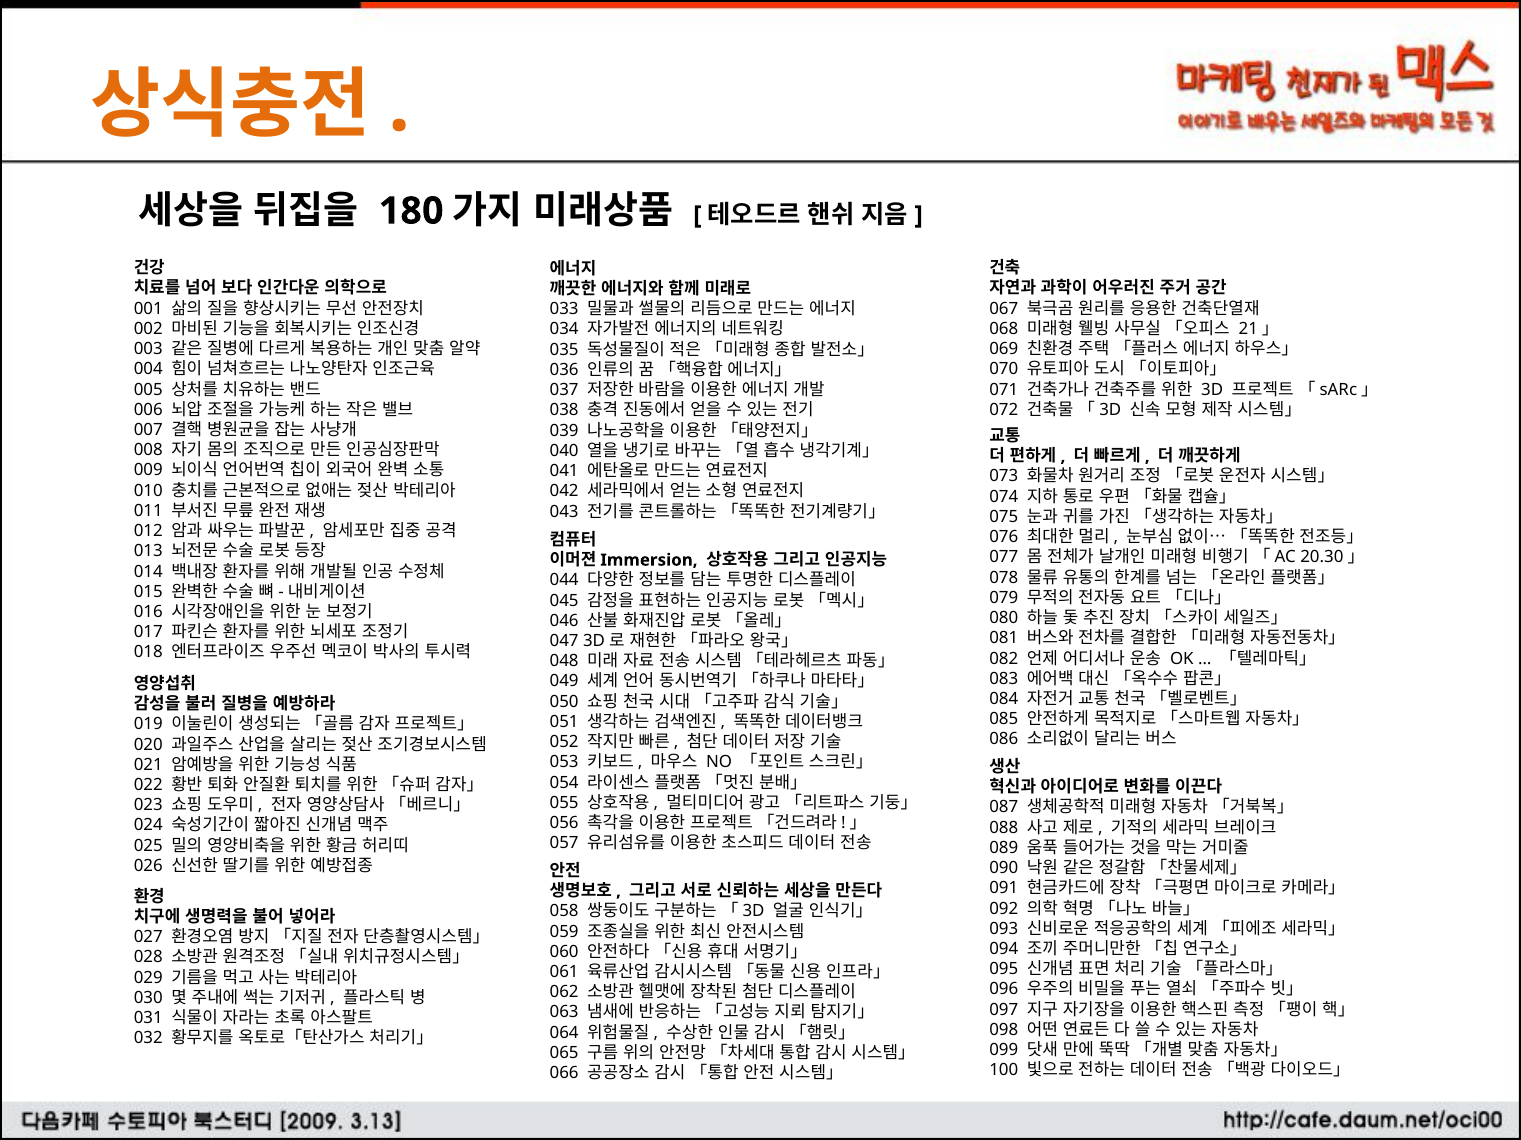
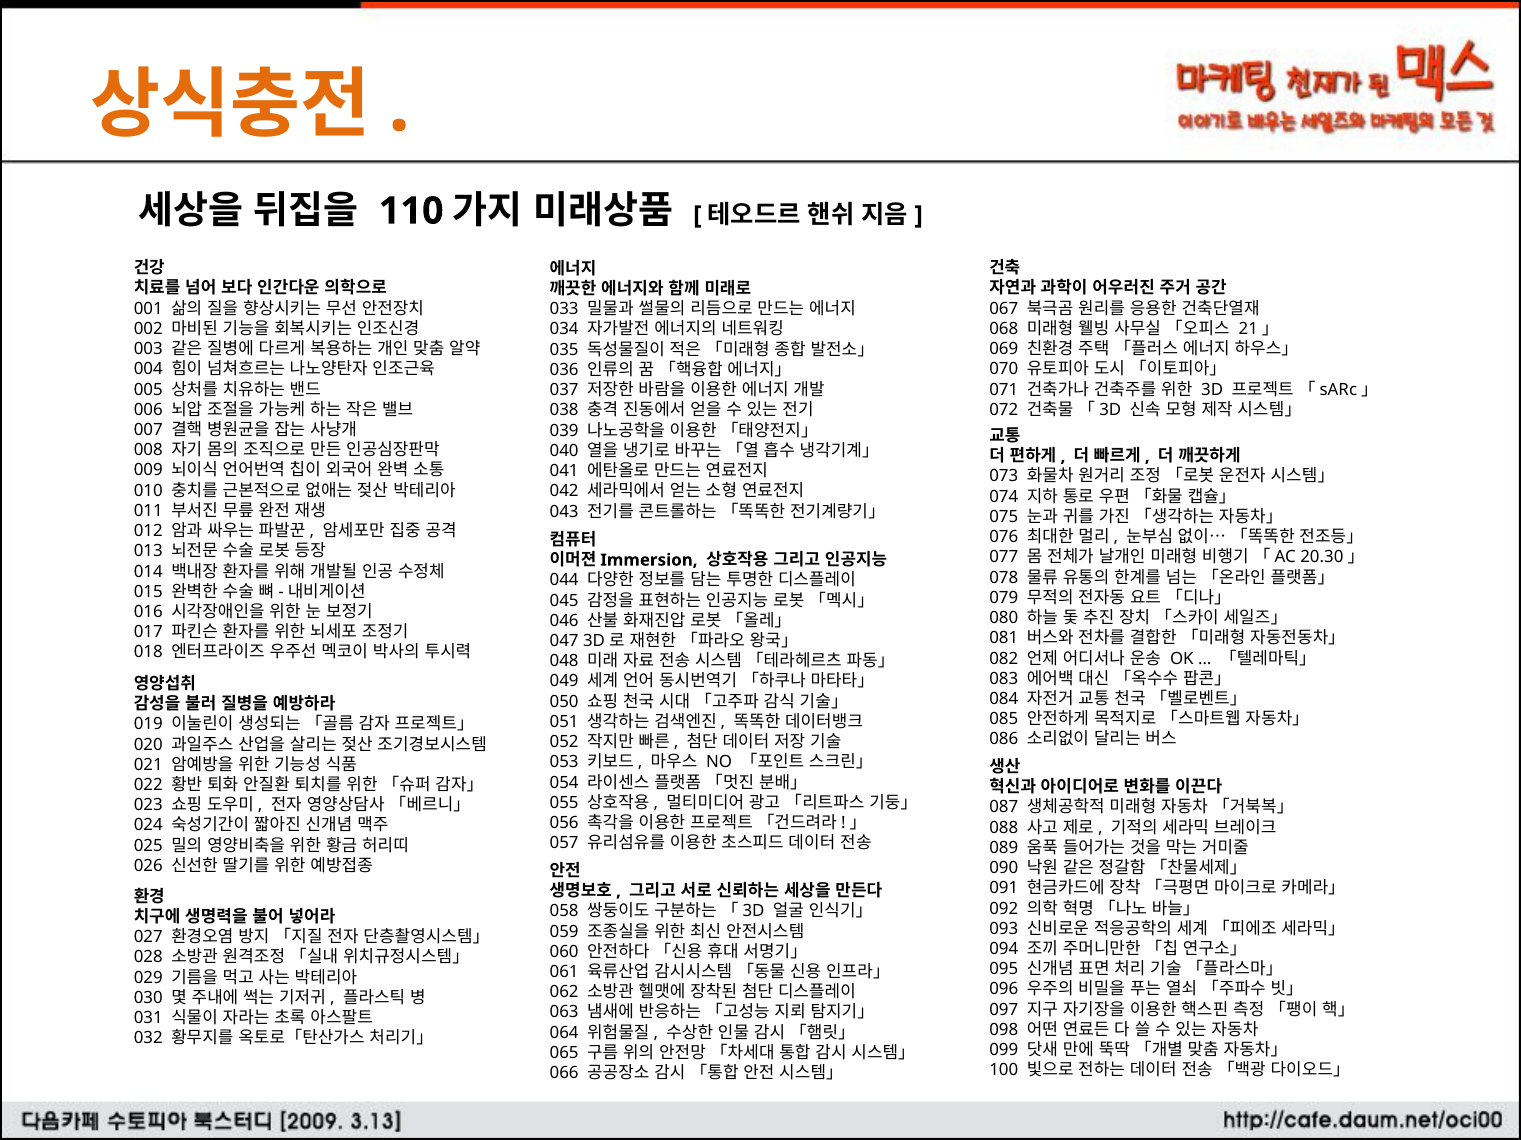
180: 180 -> 110
